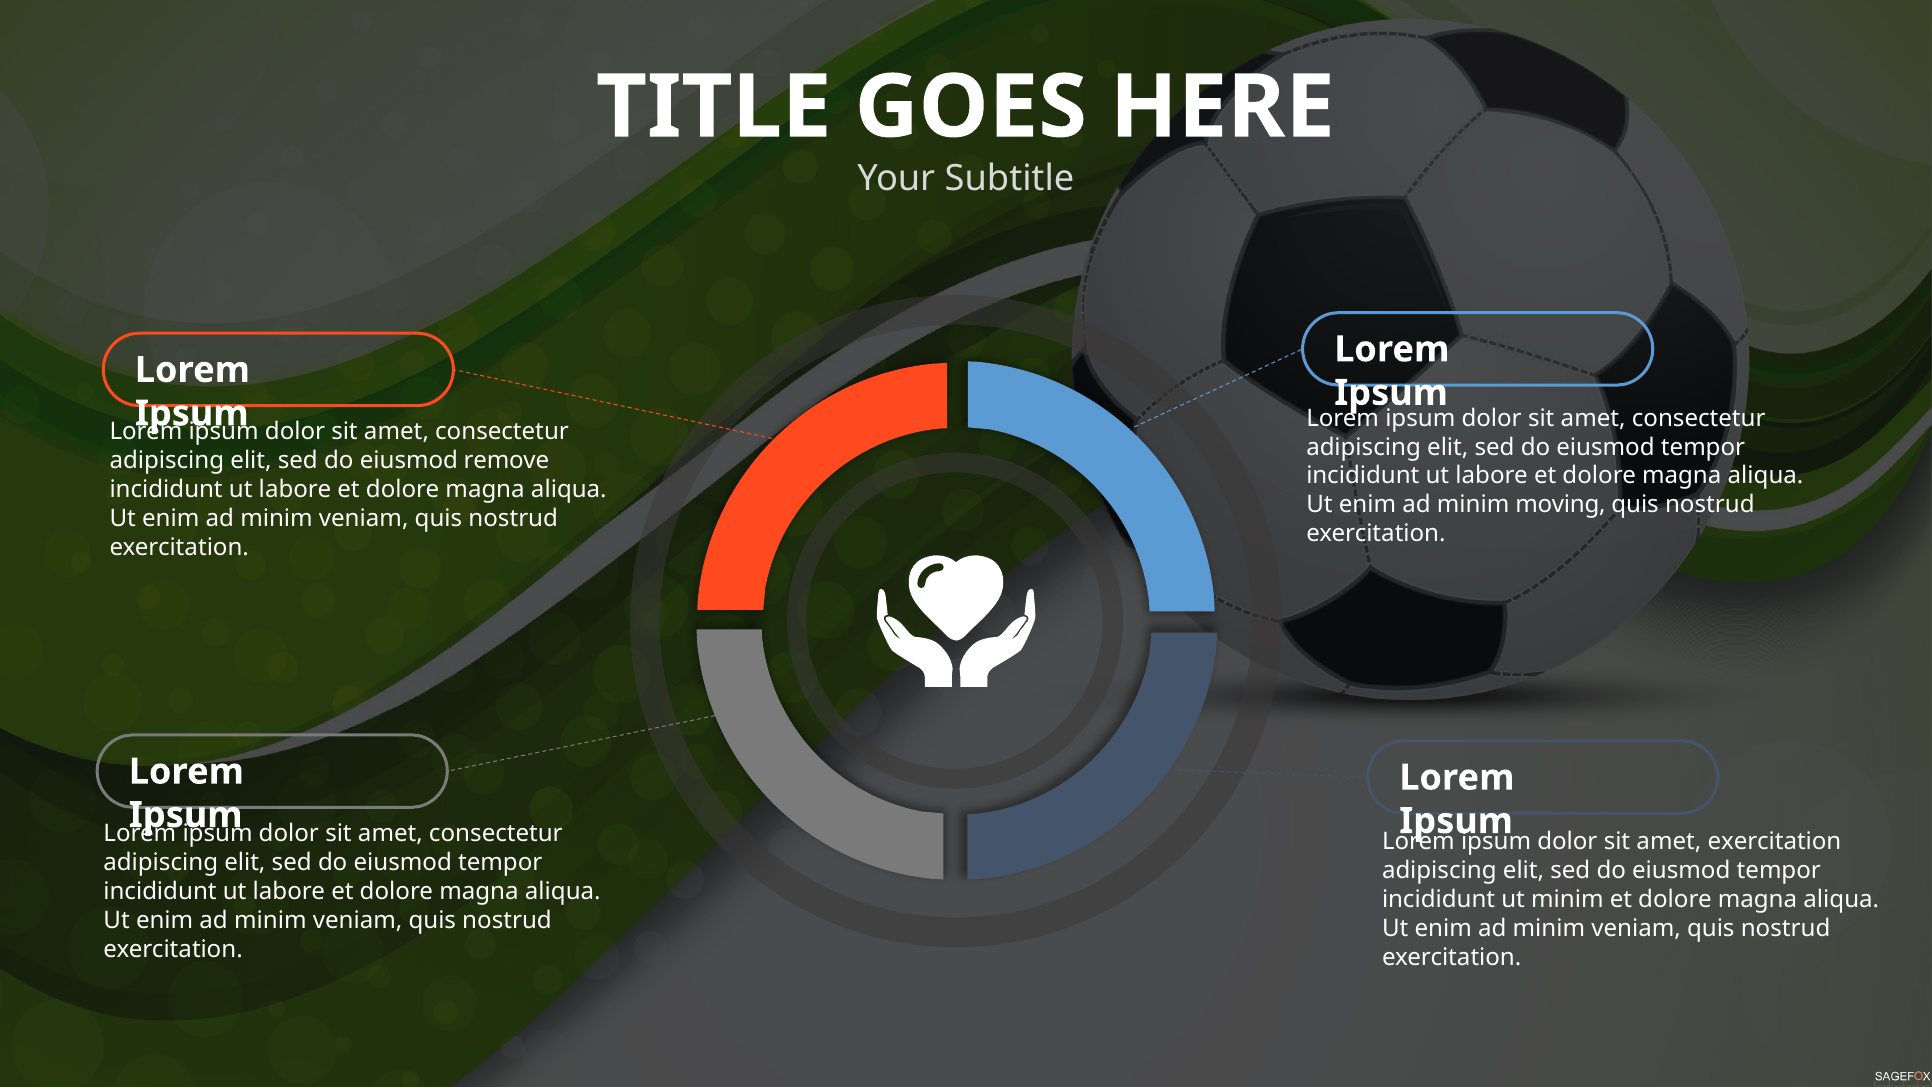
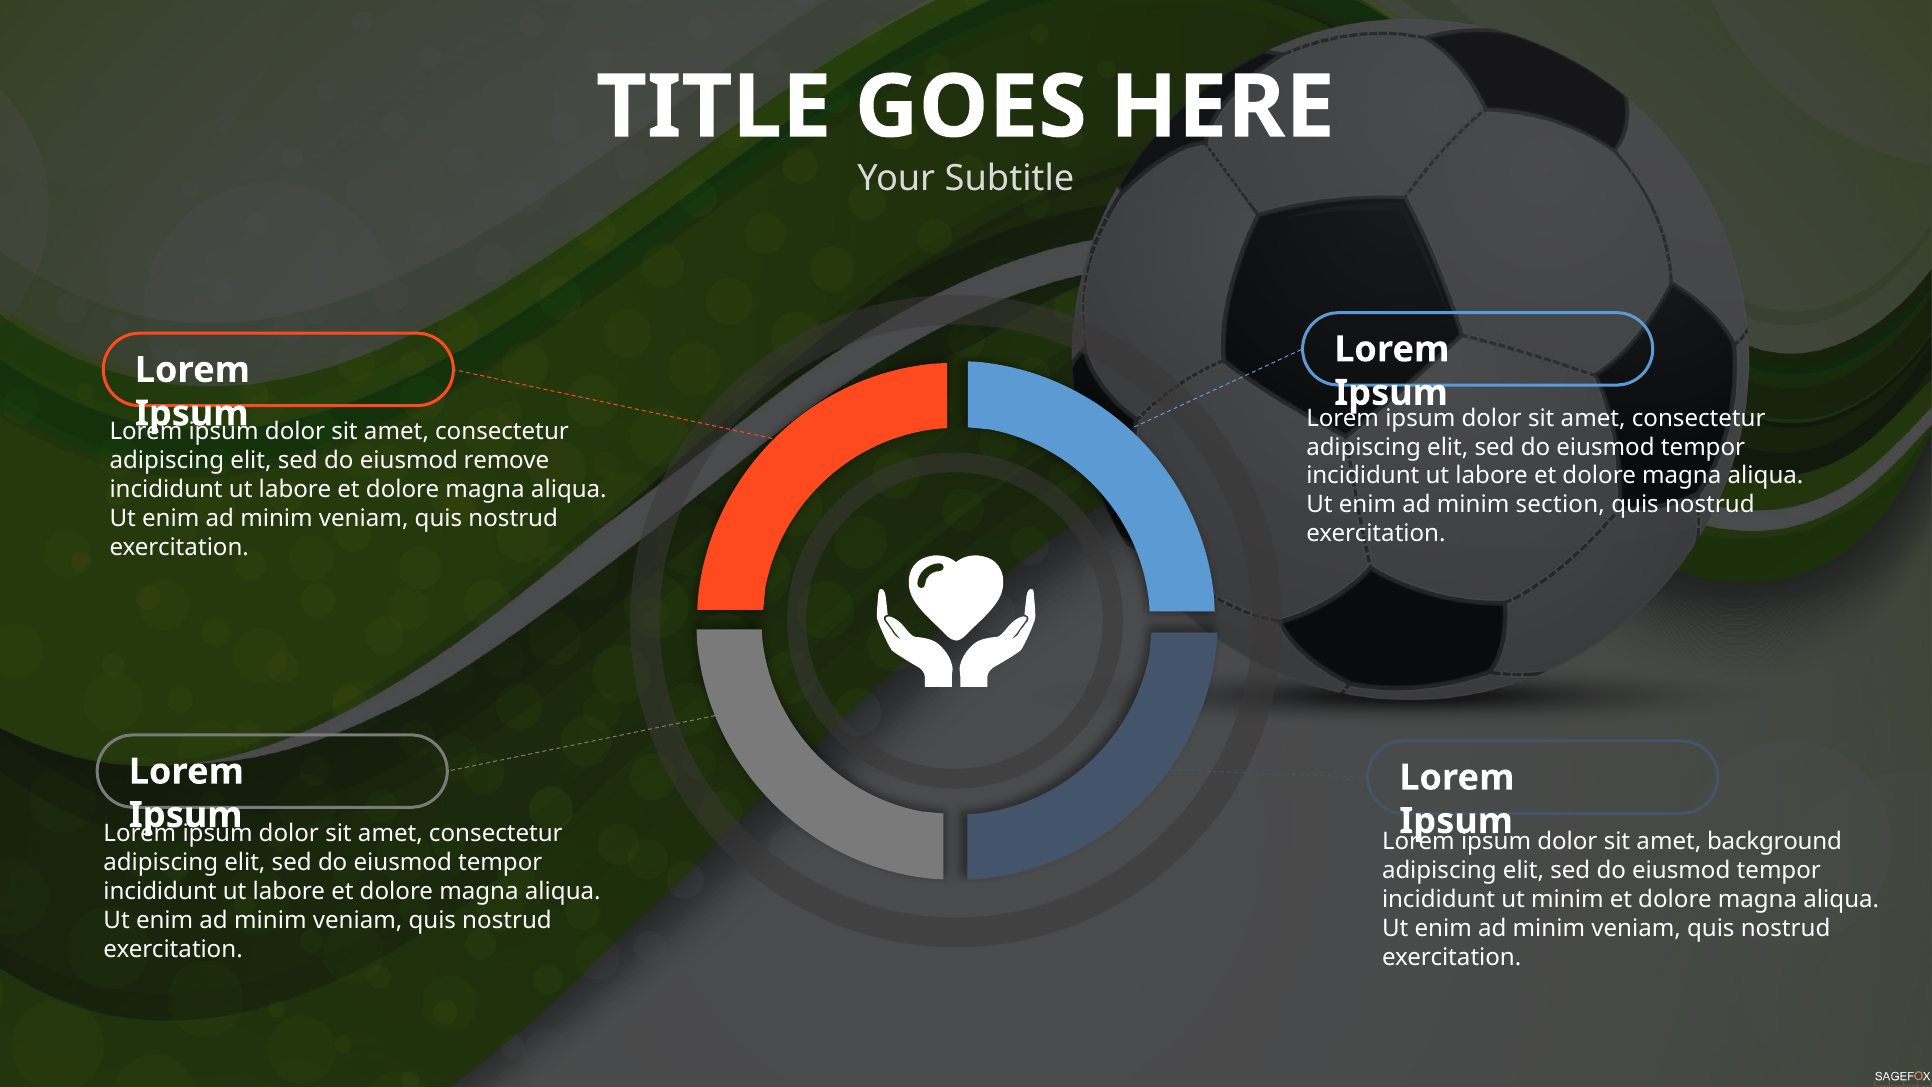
moving: moving -> section
amet exercitation: exercitation -> background
